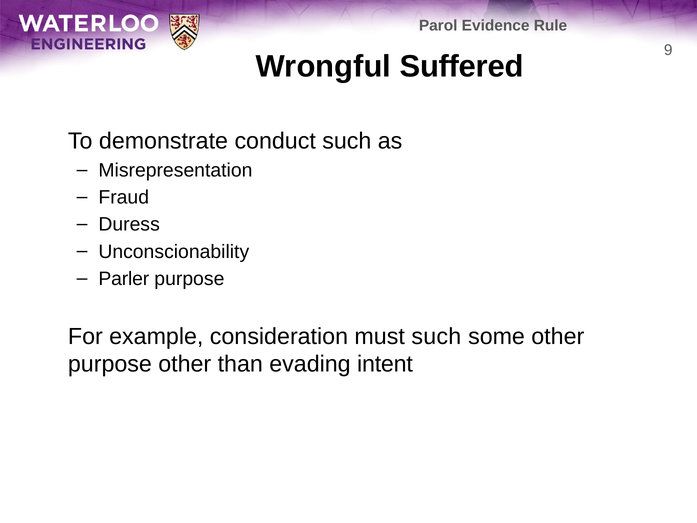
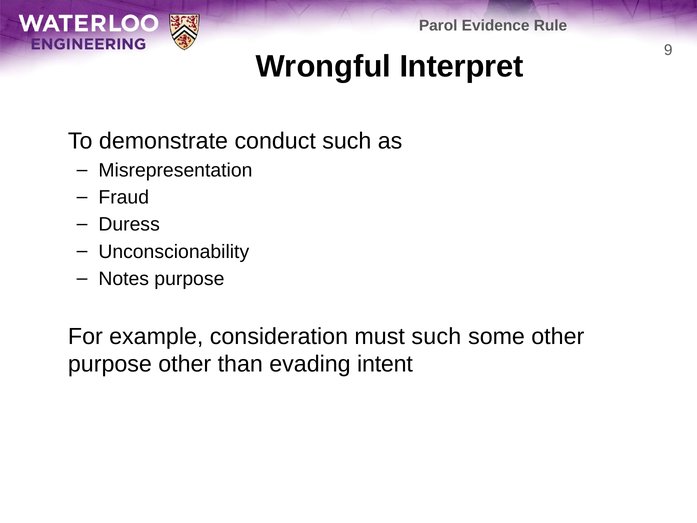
Suffered: Suffered -> Interpret
Parler: Parler -> Notes
